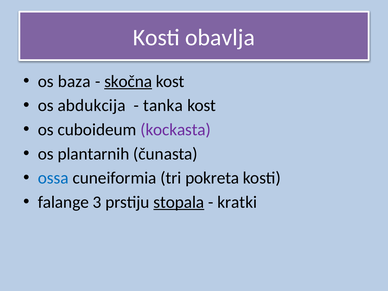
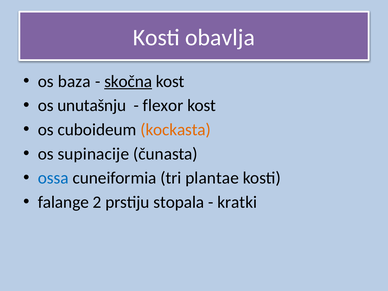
abdukcija: abdukcija -> unutašnju
tanka: tanka -> flexor
kockasta colour: purple -> orange
plantarnih: plantarnih -> supinacije
pokreta: pokreta -> plantae
3: 3 -> 2
stopala underline: present -> none
